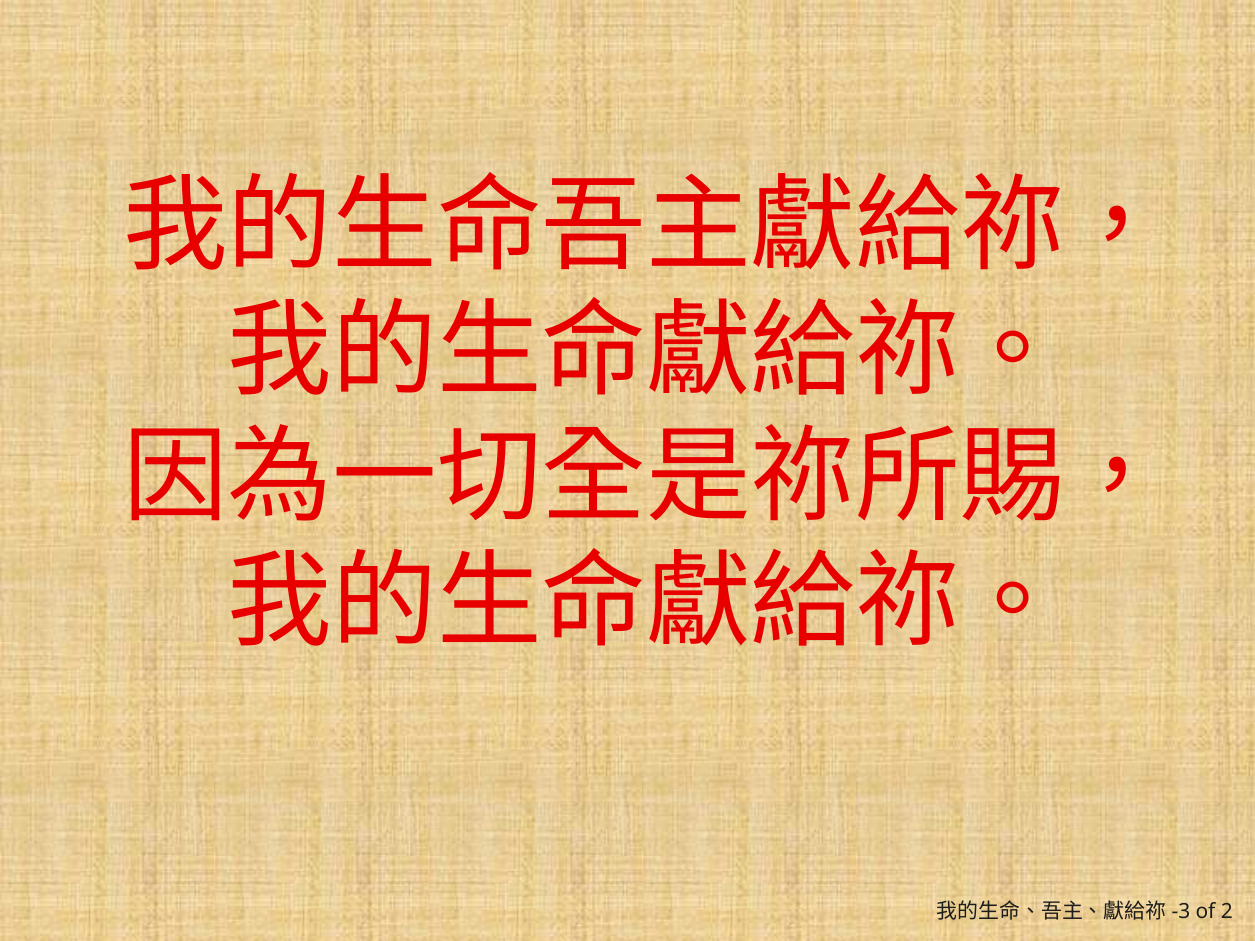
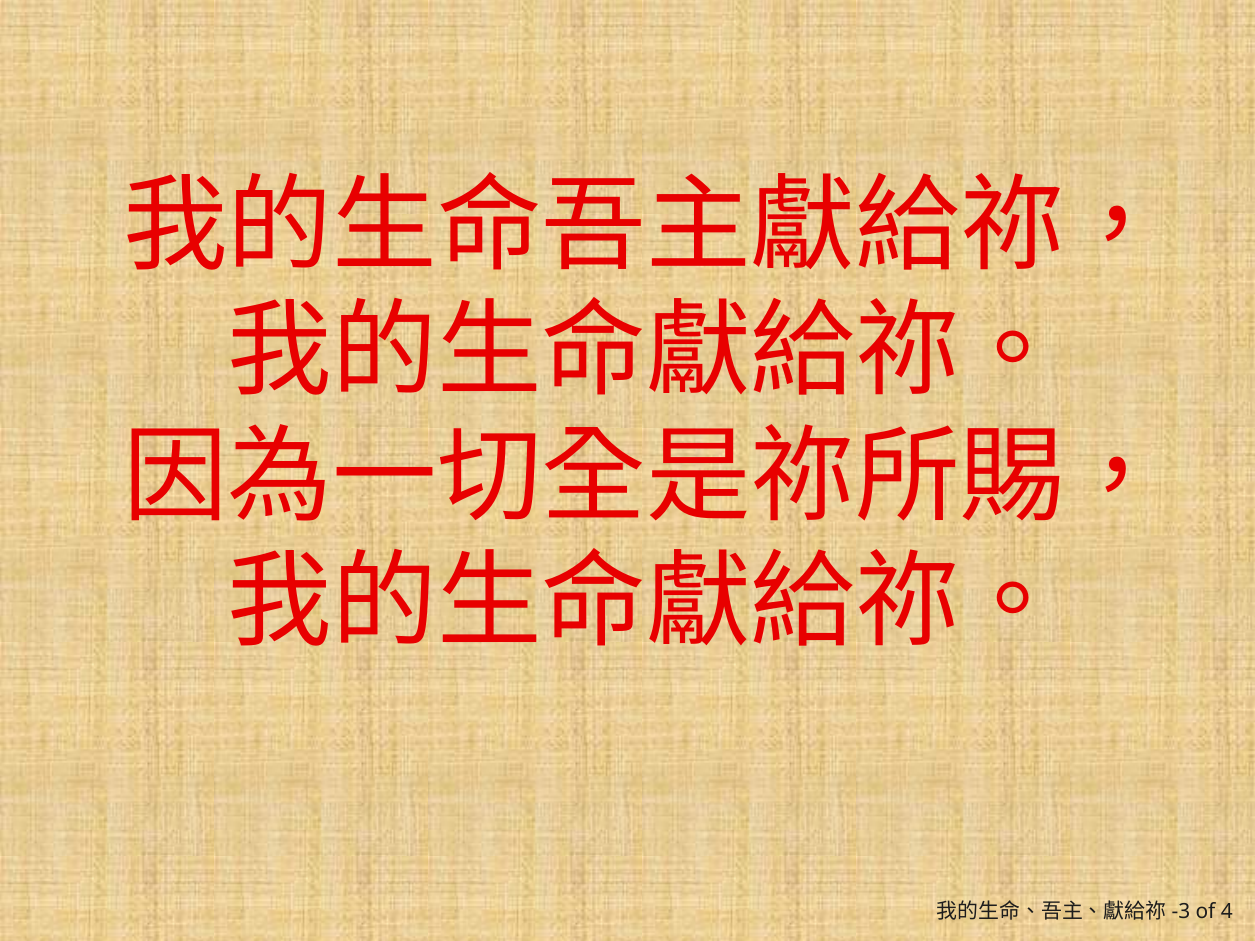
2: 2 -> 4
